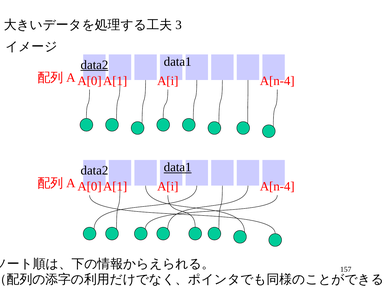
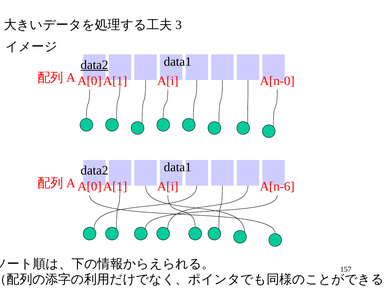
A[n-4 at (277, 81): A[n-4 -> A[n-0
data1 at (178, 167) underline: present -> none
A[n-4 at (277, 186): A[n-4 -> A[n-6
